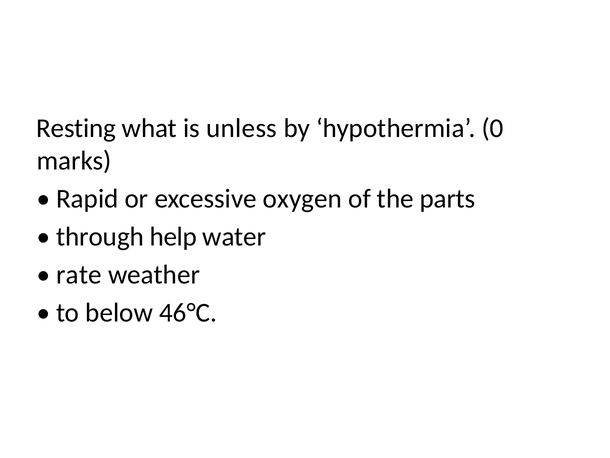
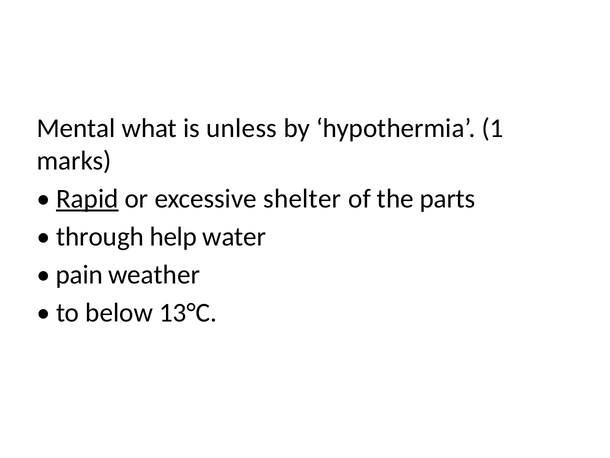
Resting: Resting -> Mental
0: 0 -> 1
Rapid underline: none -> present
oxygen: oxygen -> shelter
rate: rate -> pain
46°C: 46°C -> 13°C
